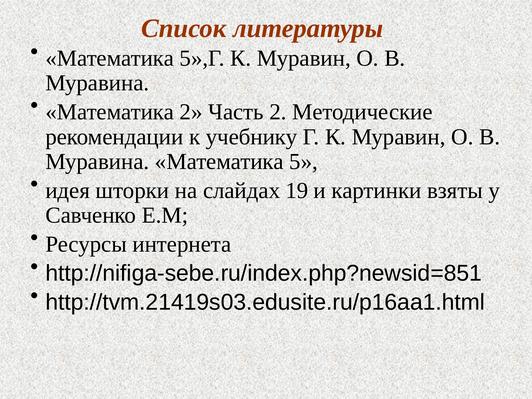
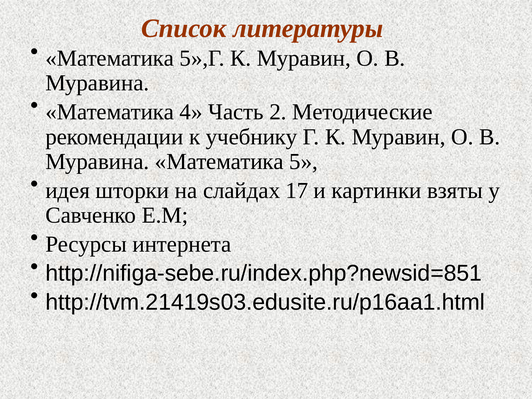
Математика 2: 2 -> 4
19: 19 -> 17
